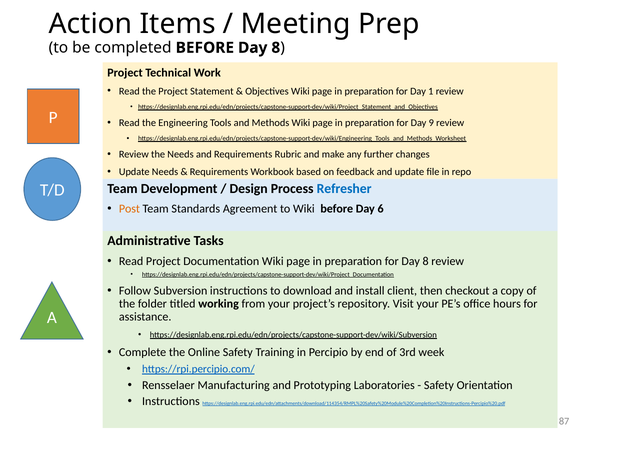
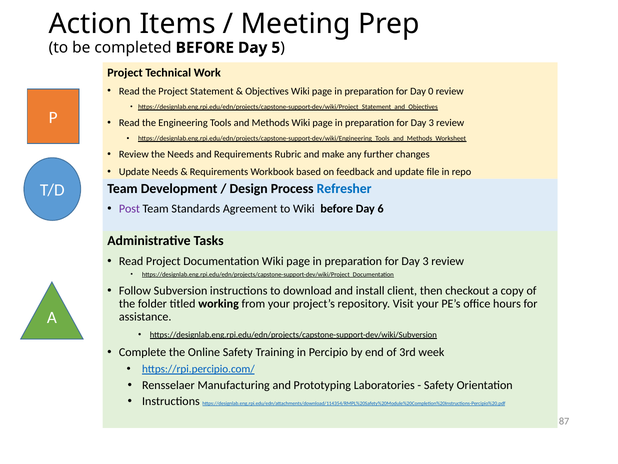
BEFORE Day 8: 8 -> 5
1: 1 -> 0
9 at (431, 123): 9 -> 3
Post colour: orange -> purple
8 at (426, 261): 8 -> 3
